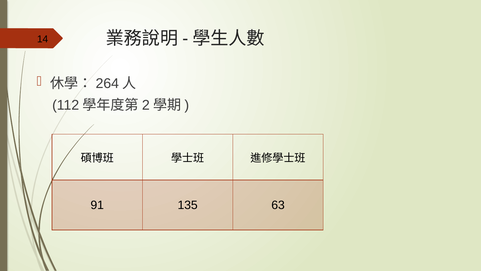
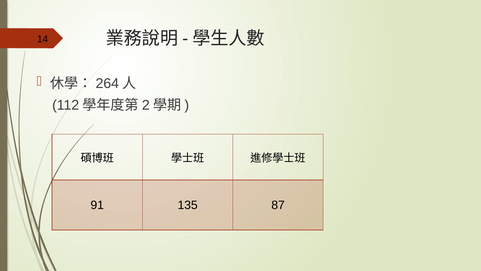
63: 63 -> 87
